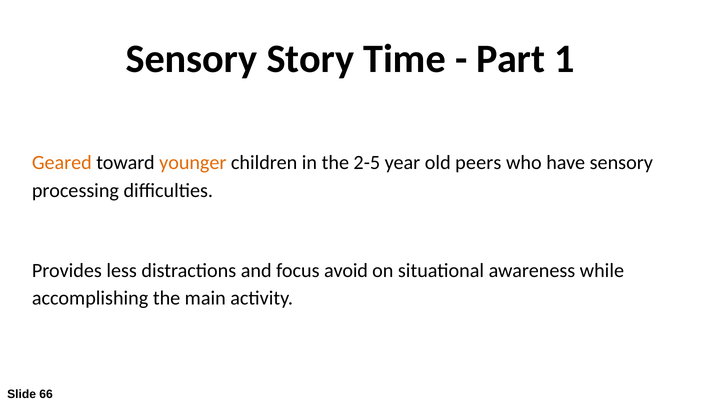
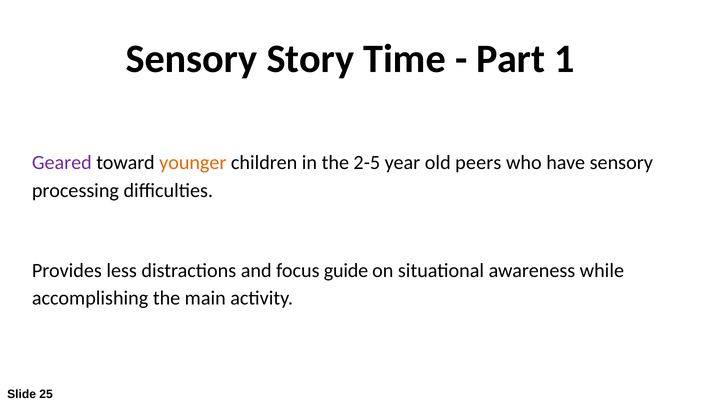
Geared colour: orange -> purple
avoid: avoid -> guide
66: 66 -> 25
